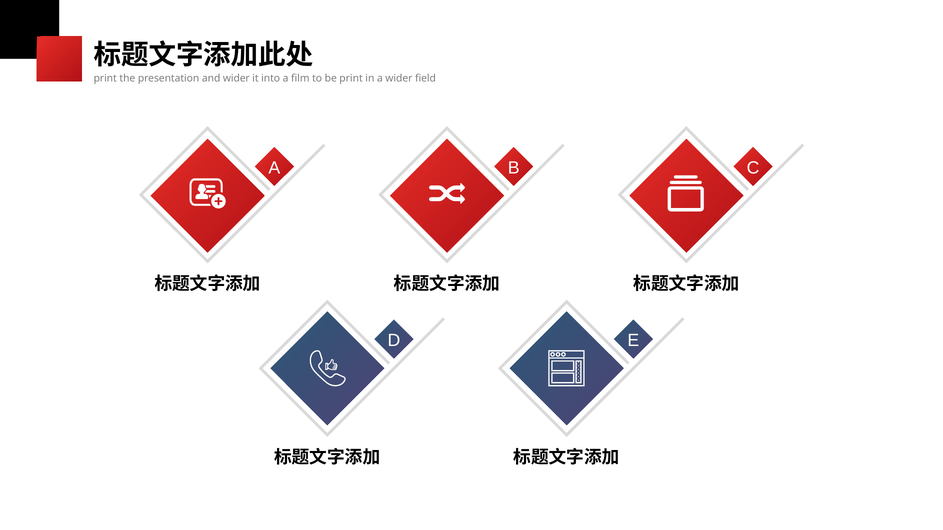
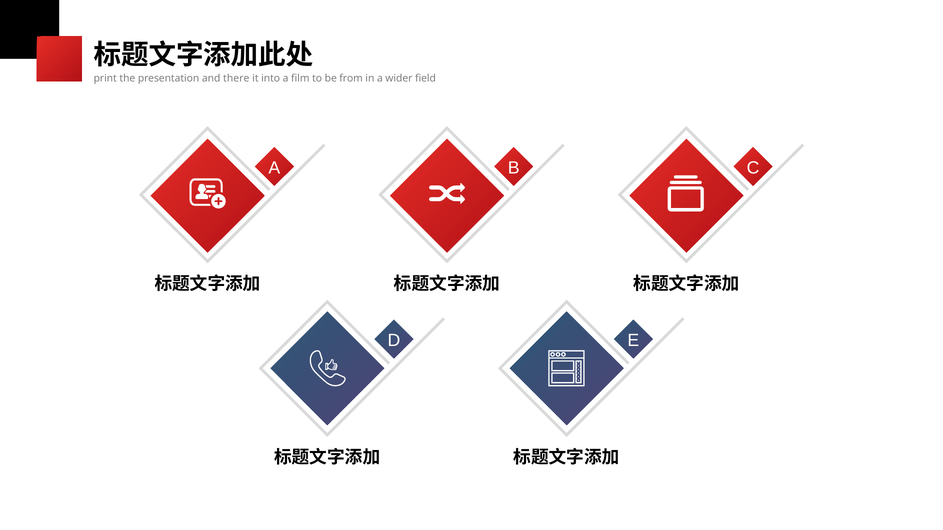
and wider: wider -> there
be print: print -> from
